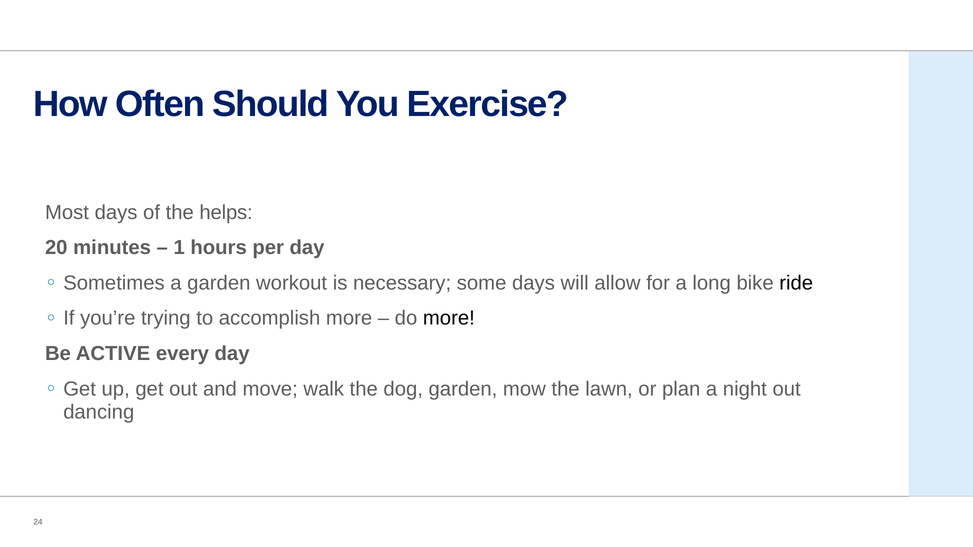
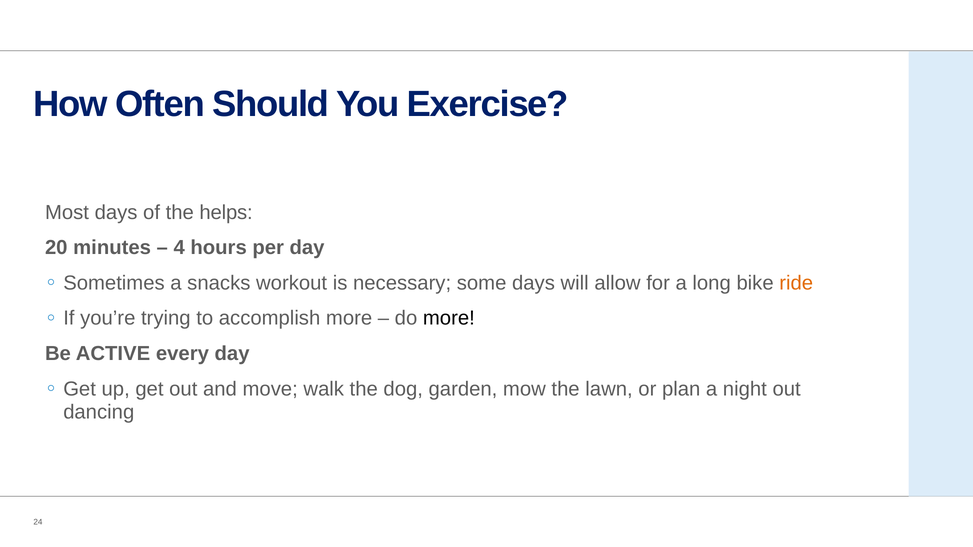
1: 1 -> 4
a garden: garden -> snacks
ride colour: black -> orange
